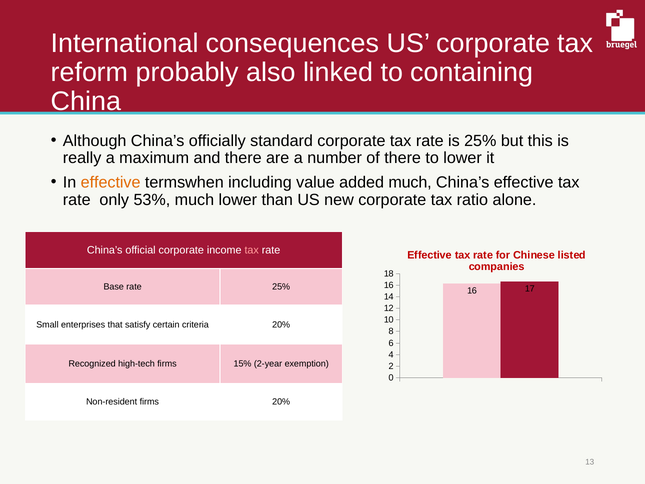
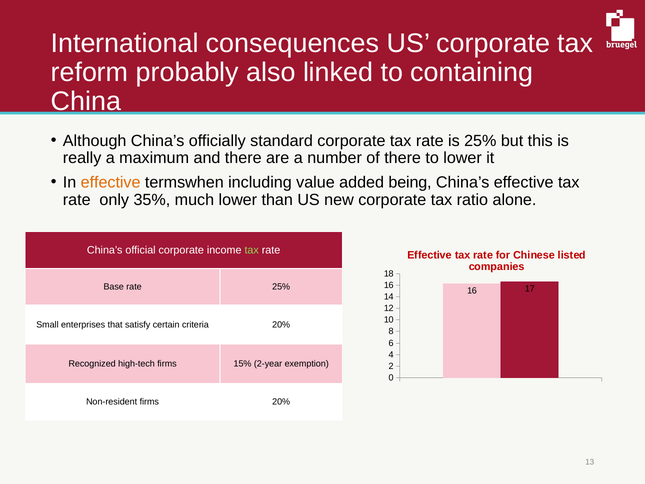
added much: much -> being
53%: 53% -> 35%
tax at (252, 250) colour: pink -> light green
